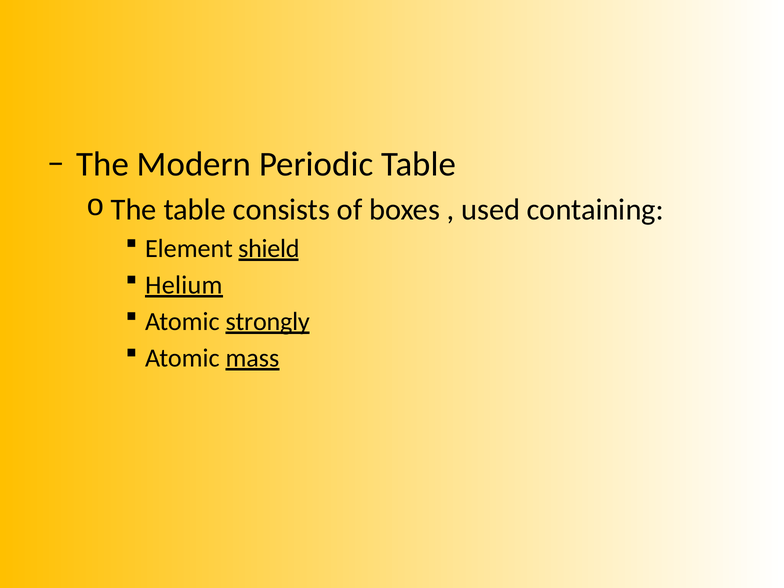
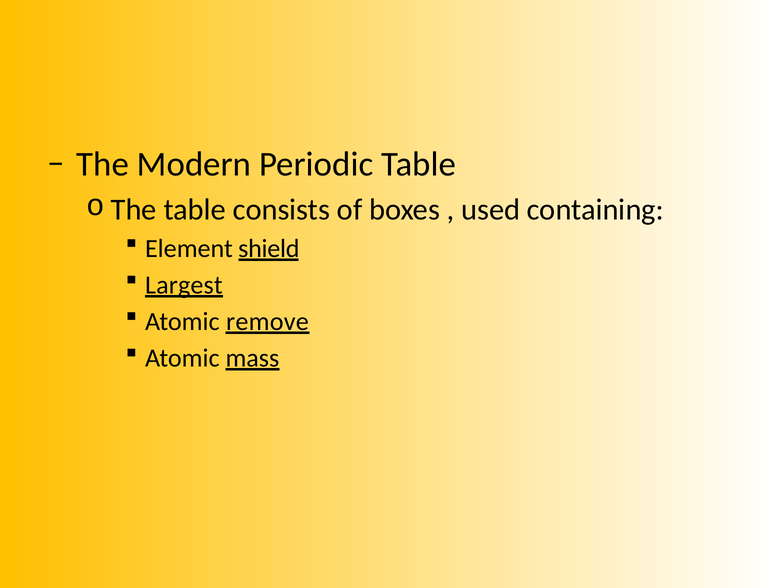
Helium: Helium -> Largest
strongly: strongly -> remove
